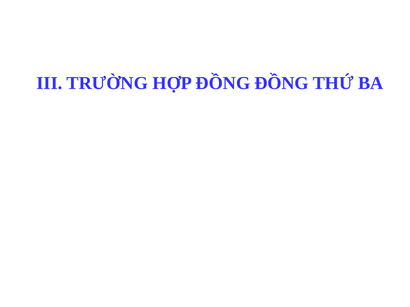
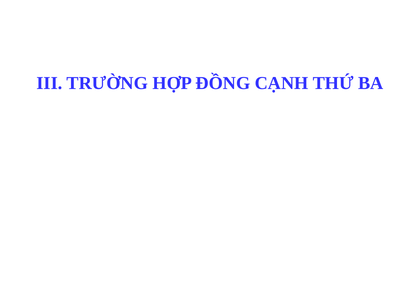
ĐỒNG ĐỒNG: ĐỒNG -> CẠNH
